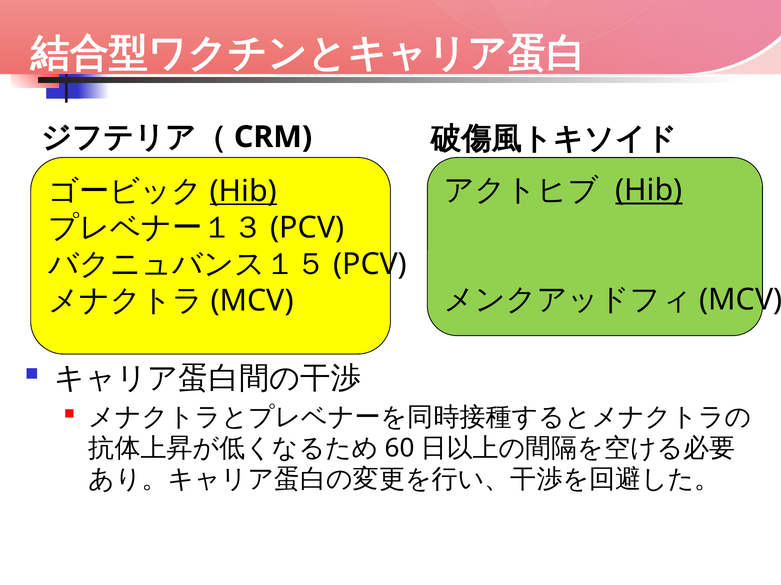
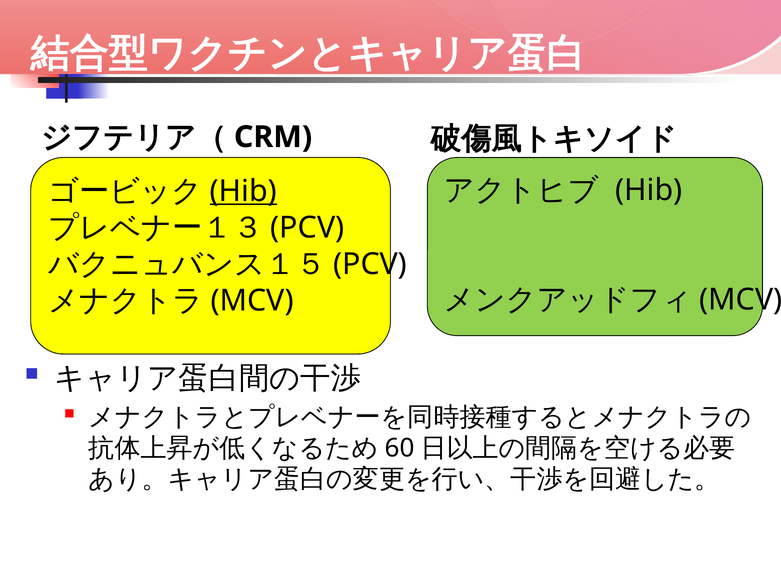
Hib at (649, 191) underline: present -> none
